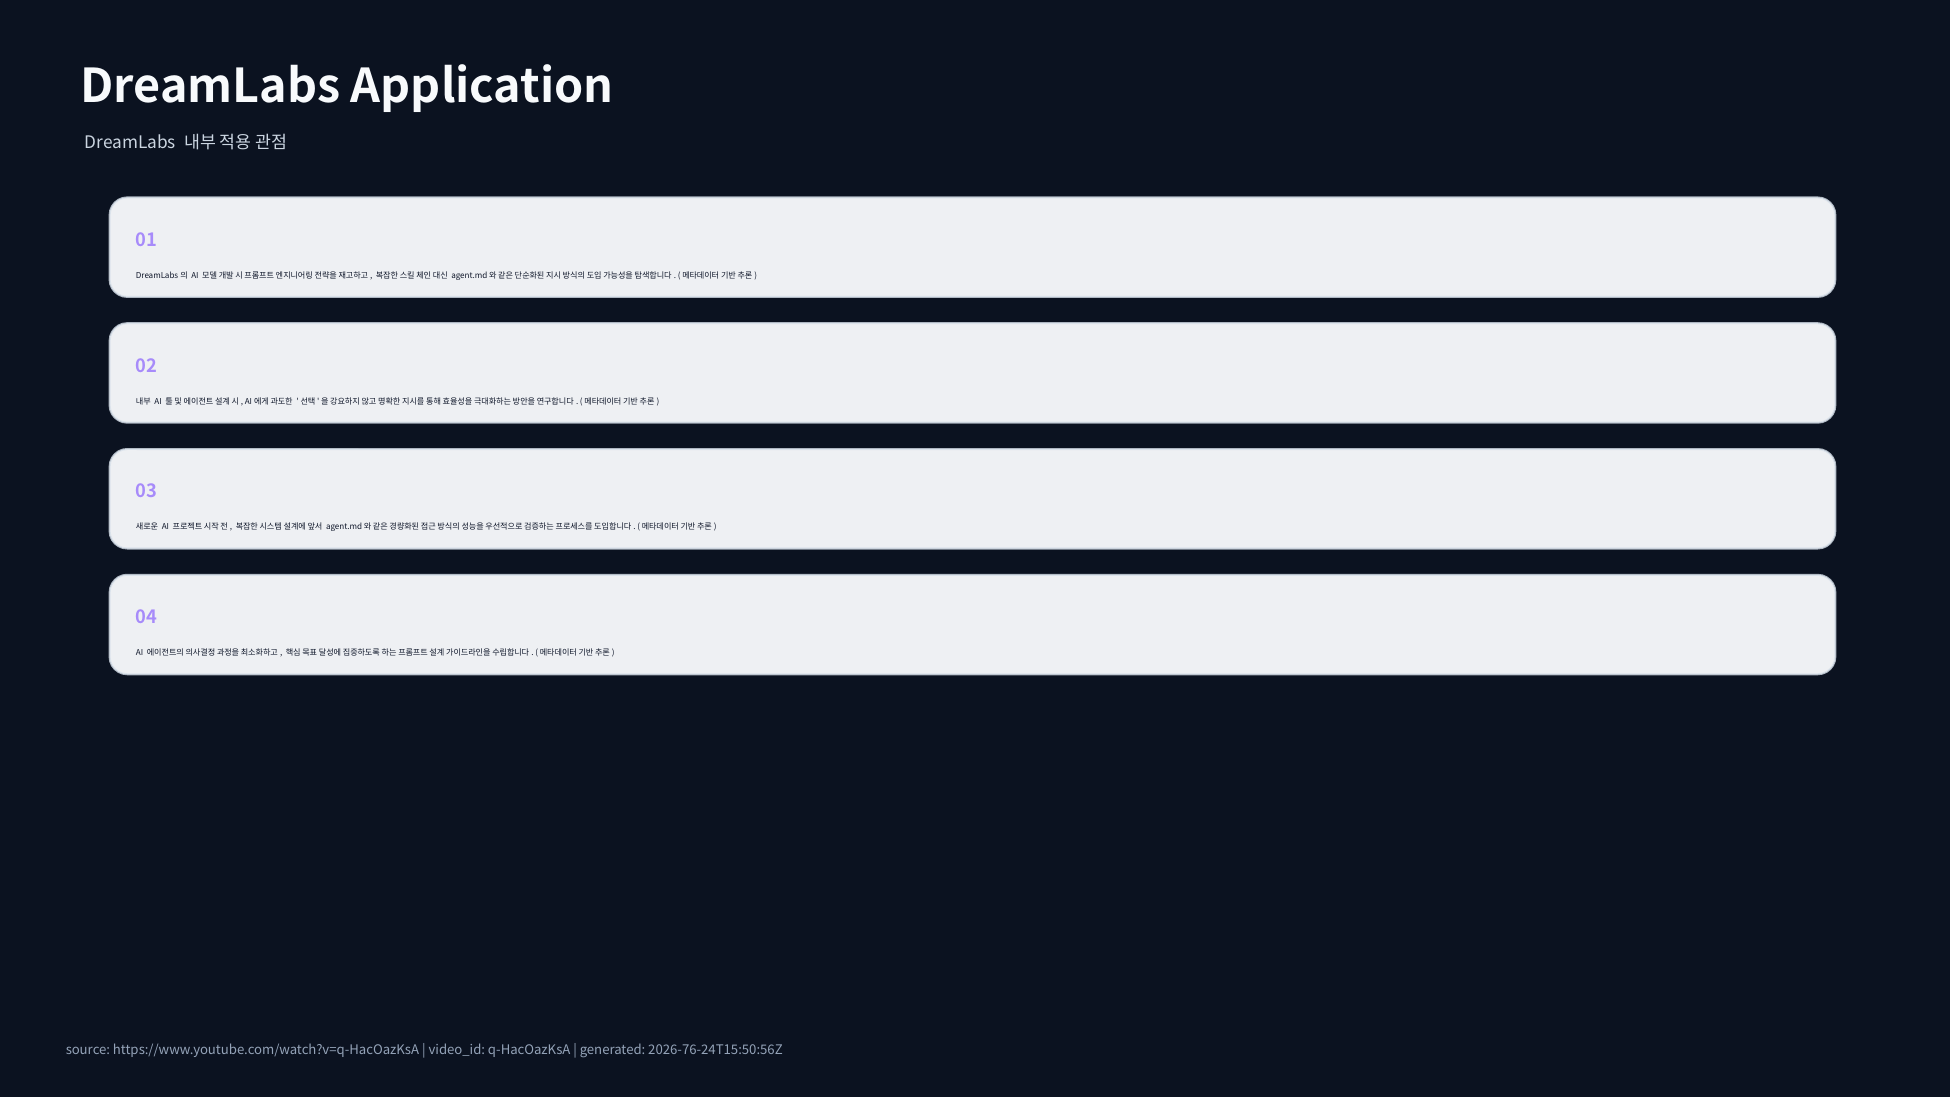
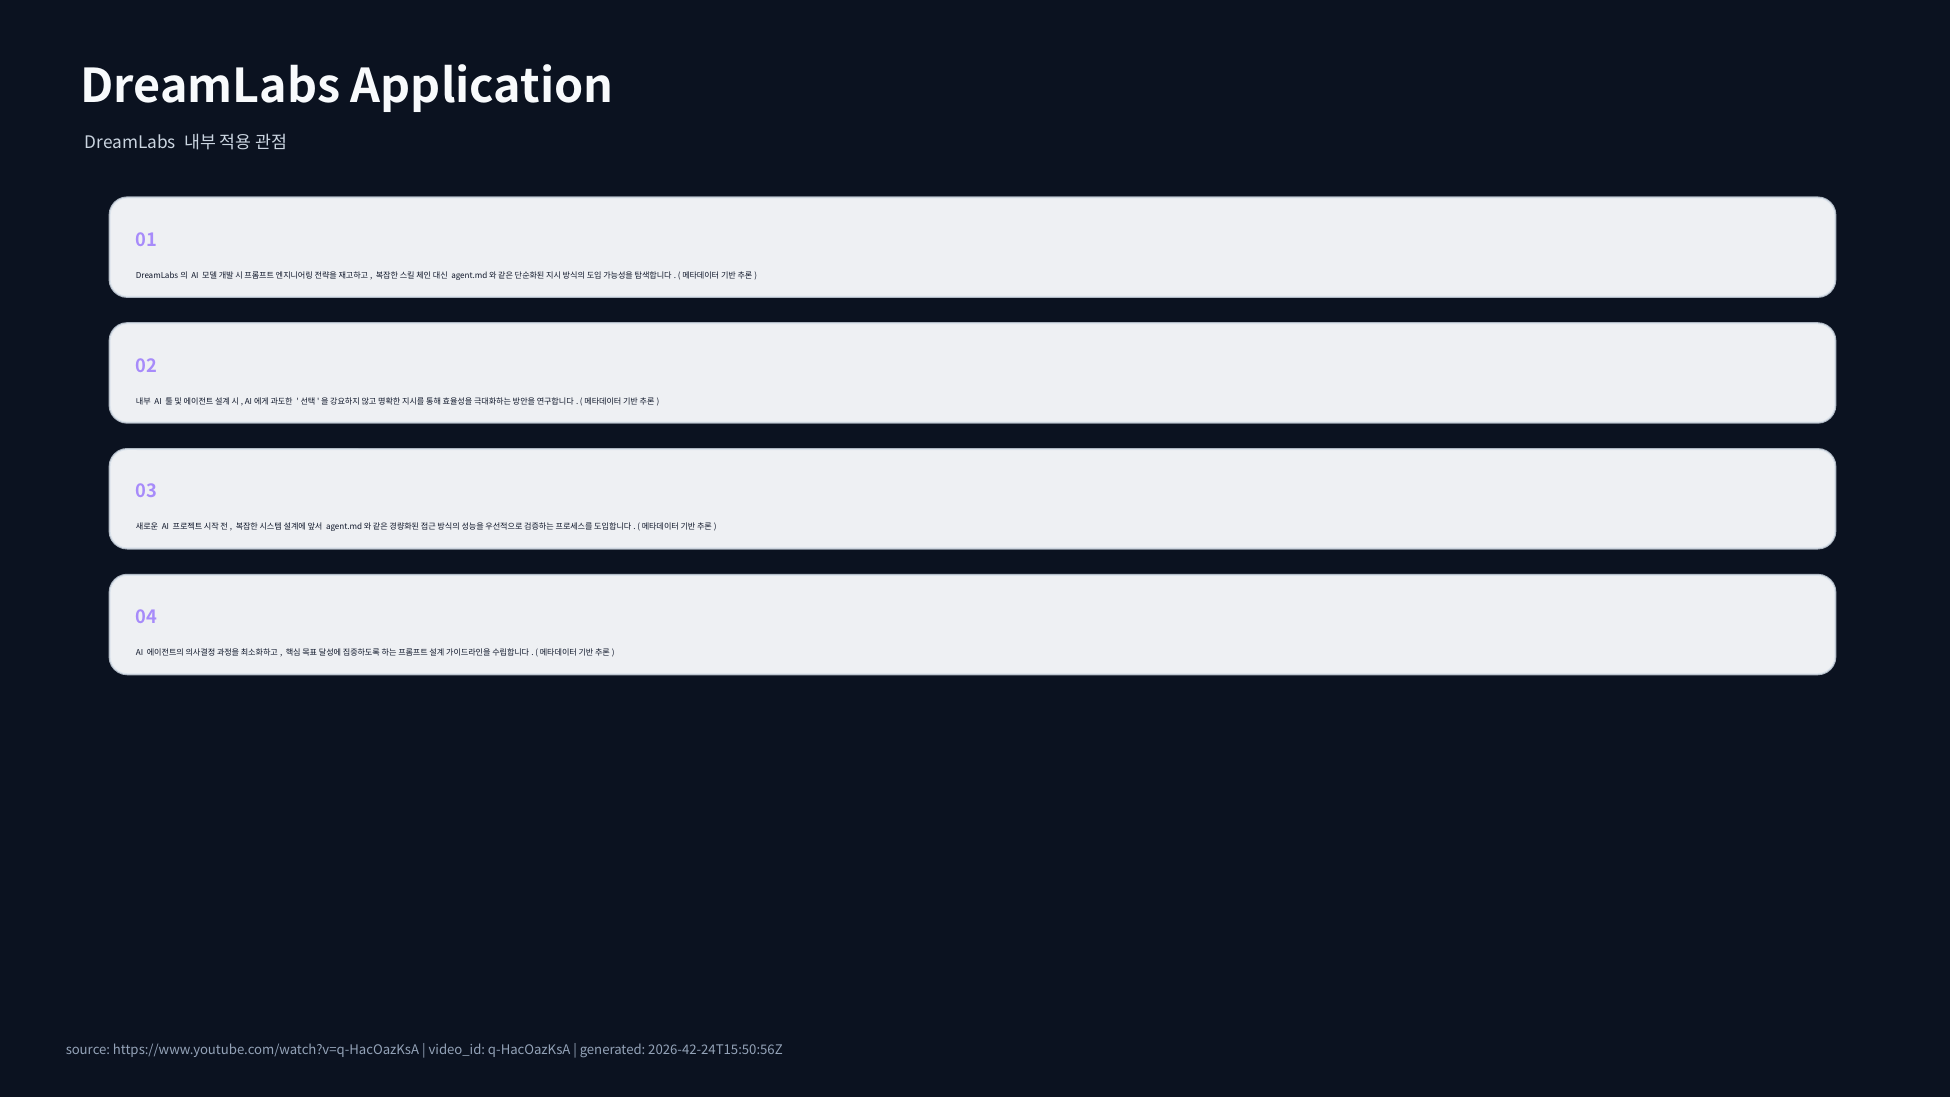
2026-76-24T15:50:56Z: 2026-76-24T15:50:56Z -> 2026-42-24T15:50:56Z
